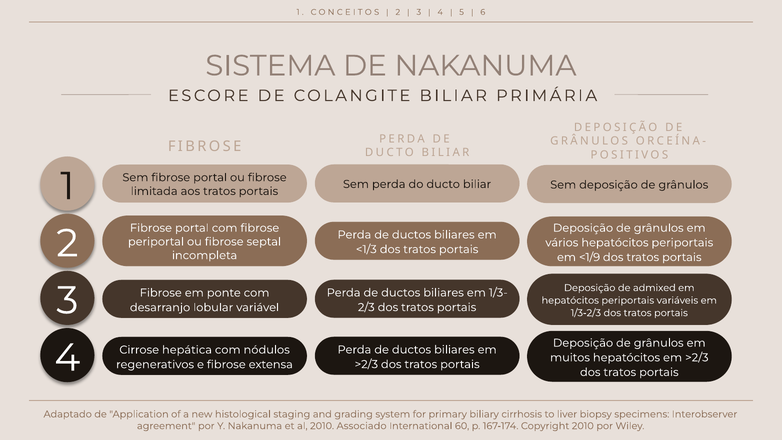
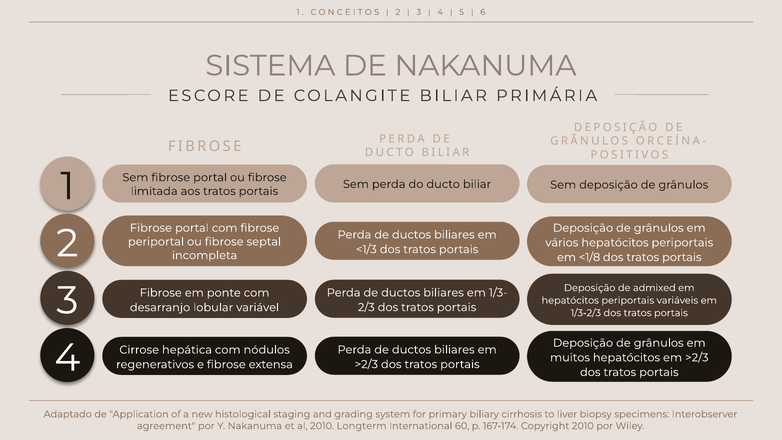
<1/9: <1/9 -> <1/8
Associado: Associado -> Longterm
